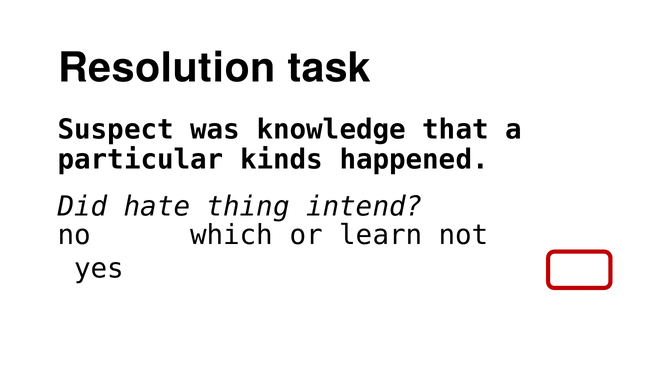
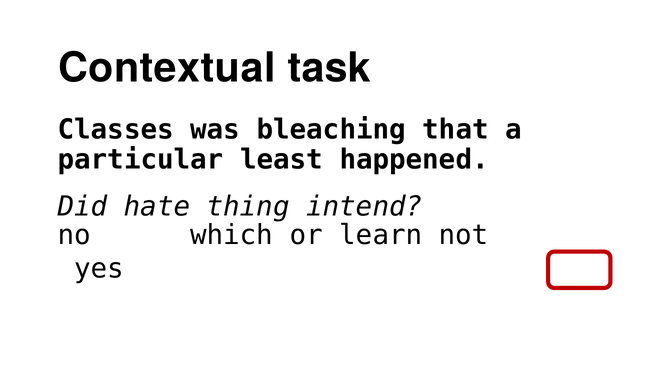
Resolution: Resolution -> Contextual
Suspect: Suspect -> Classes
knowledge: knowledge -> bleaching
kinds: kinds -> least
